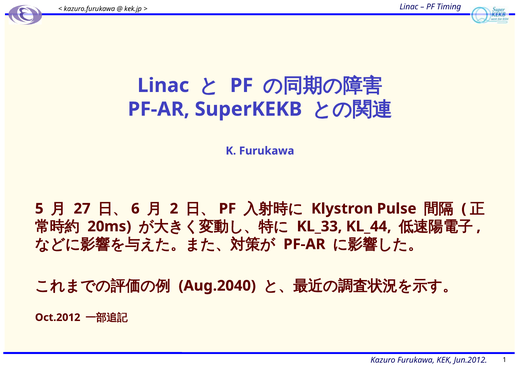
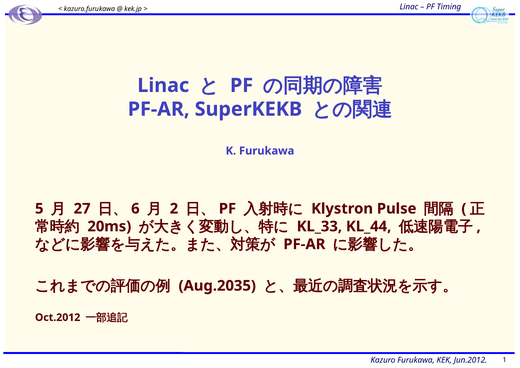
Aug.2040: Aug.2040 -> Aug.2035
